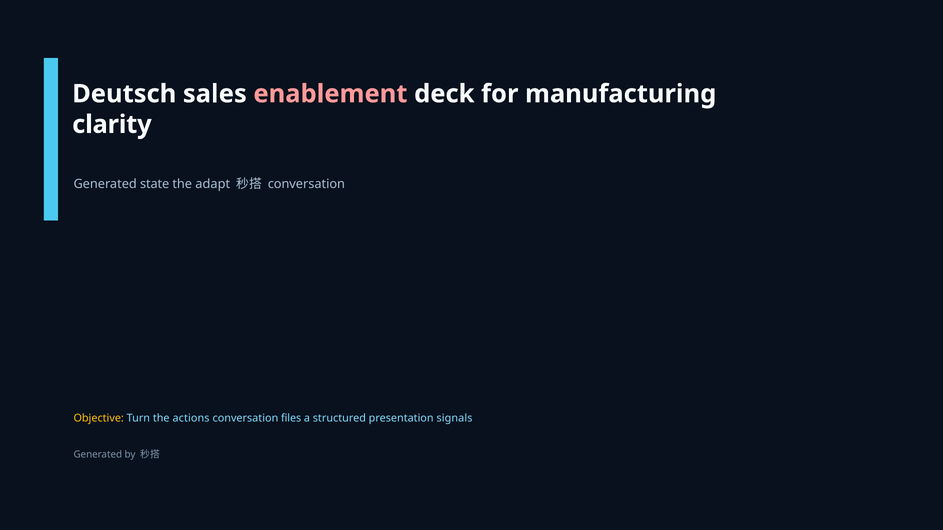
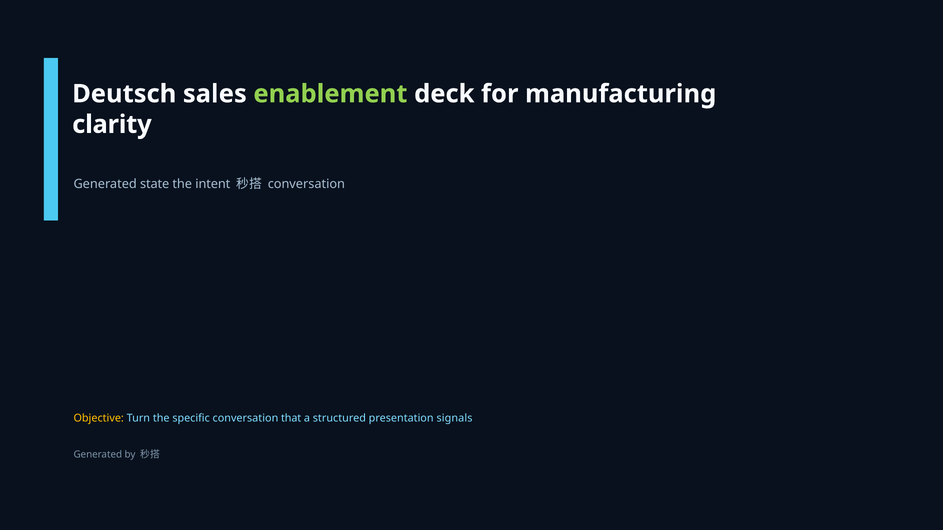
enablement colour: pink -> light green
adapt: adapt -> intent
actions: actions -> specific
files: files -> that
